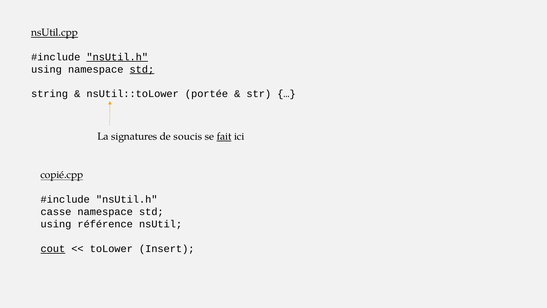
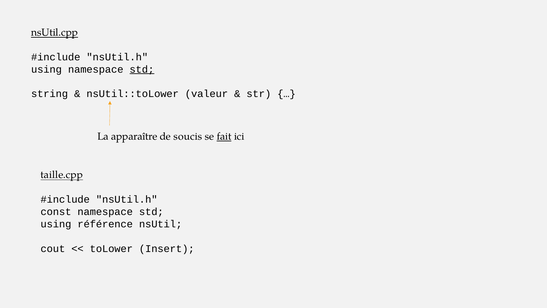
nsUtil.h at (117, 57) underline: present -> none
portée: portée -> valeur
signatures: signatures -> apparaître
copié.cpp: copié.cpp -> taille.cpp
casse: casse -> const
cout underline: present -> none
